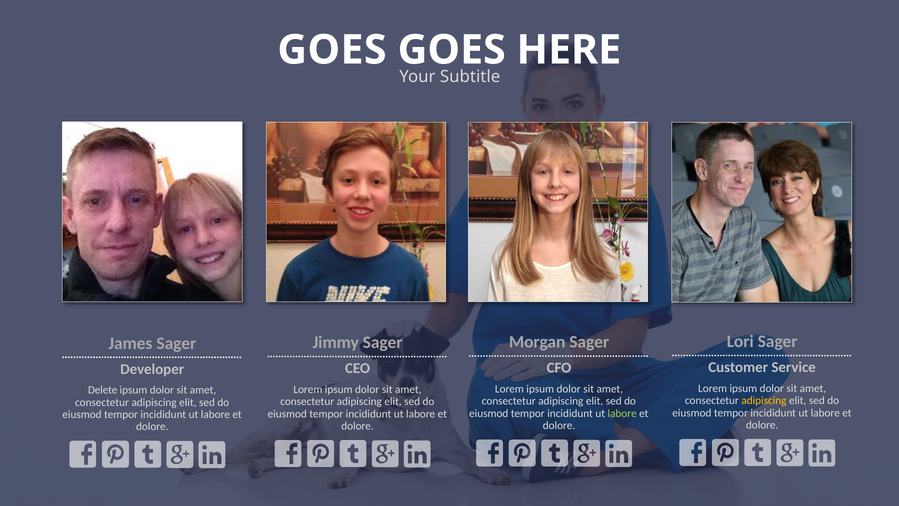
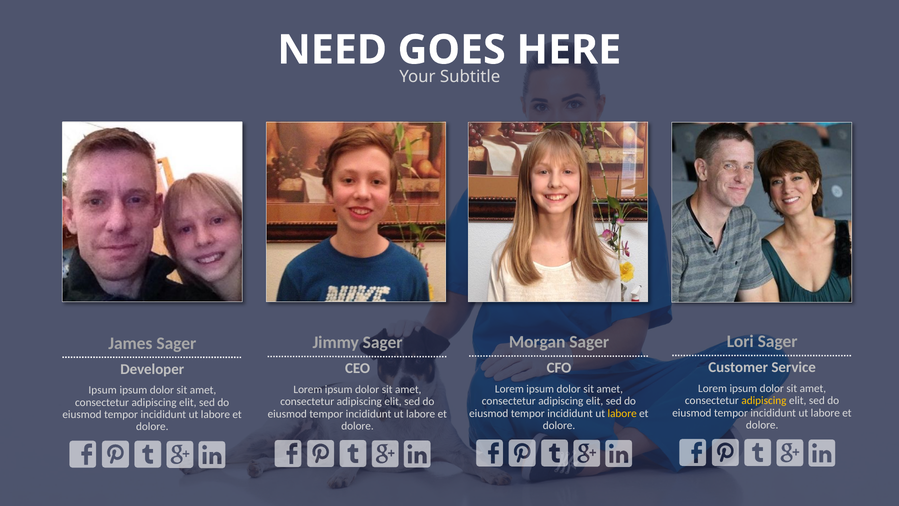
GOES at (332, 50): GOES -> NEED
Delete at (103, 390): Delete -> Ipsum
labore at (622, 413) colour: light green -> yellow
